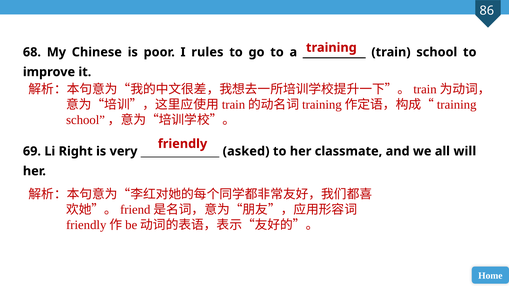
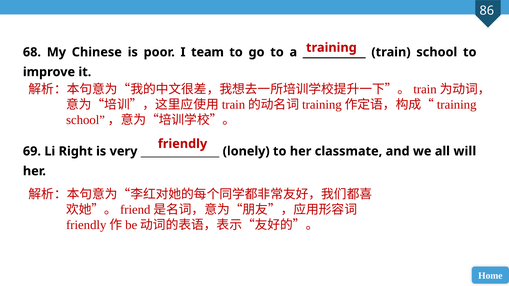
rules: rules -> team
asked: asked -> lonely
